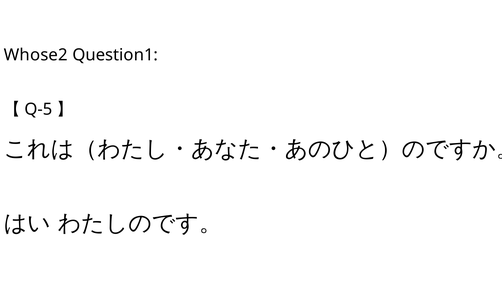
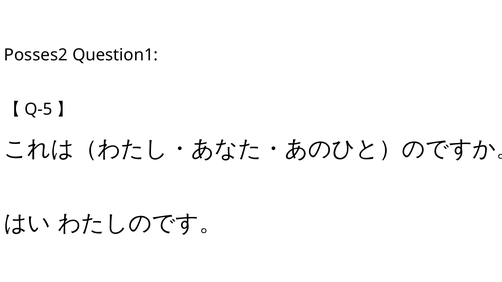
Whose2: Whose2 -> Posses2
